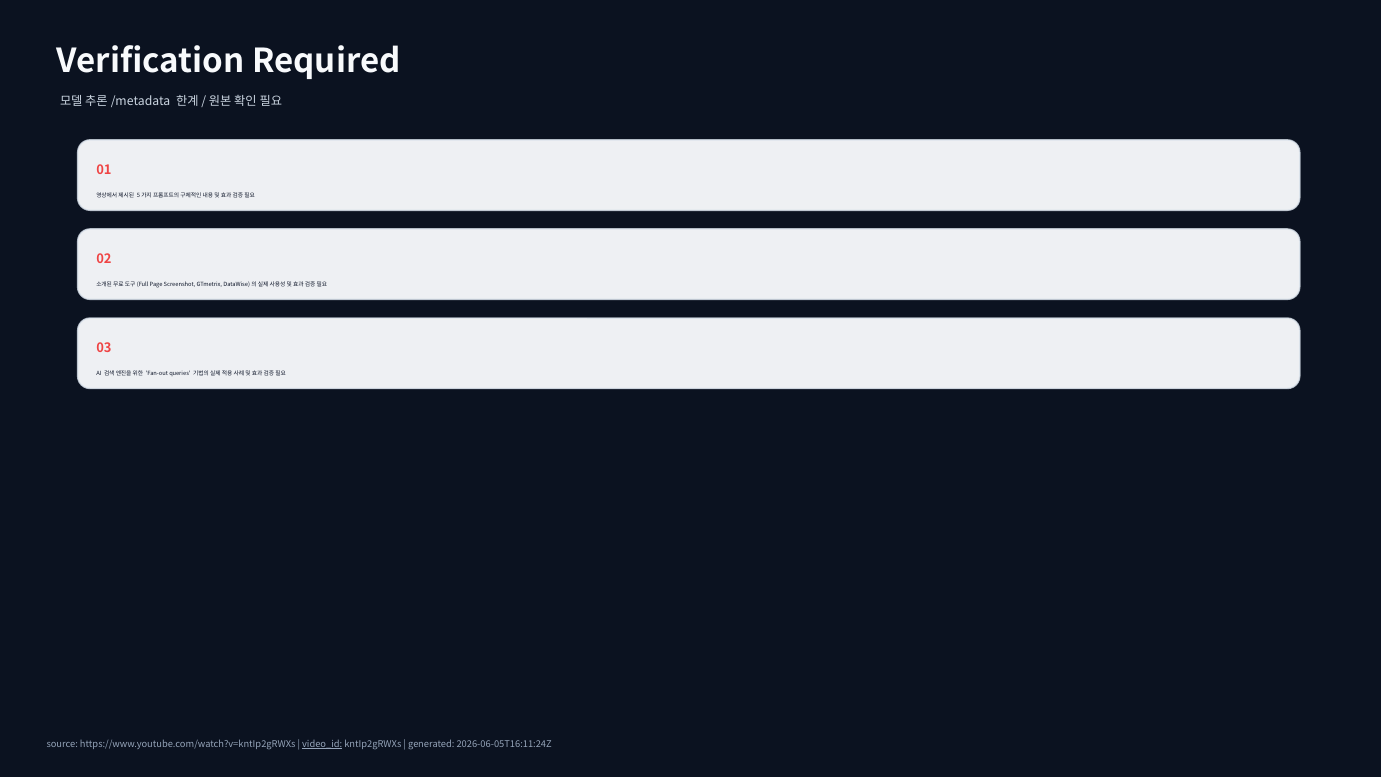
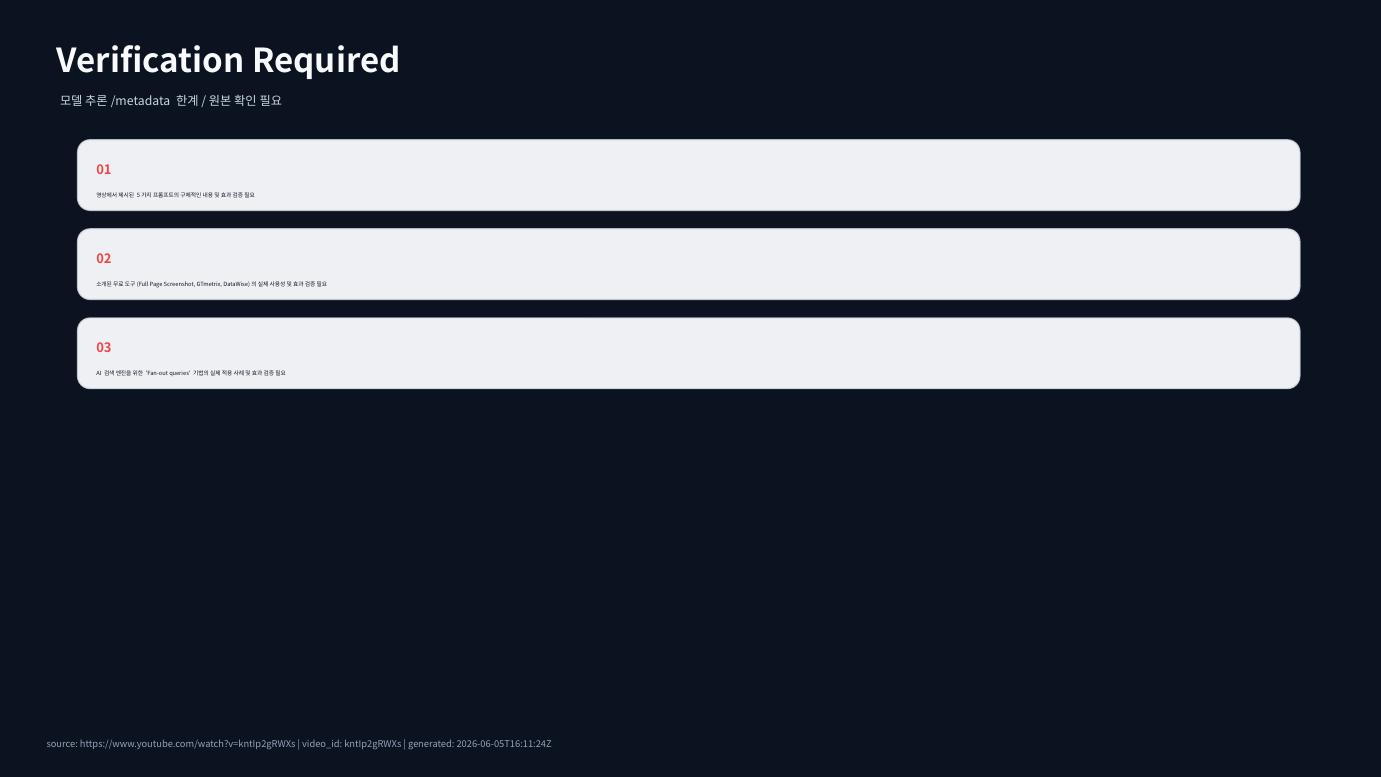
video_id underline: present -> none
